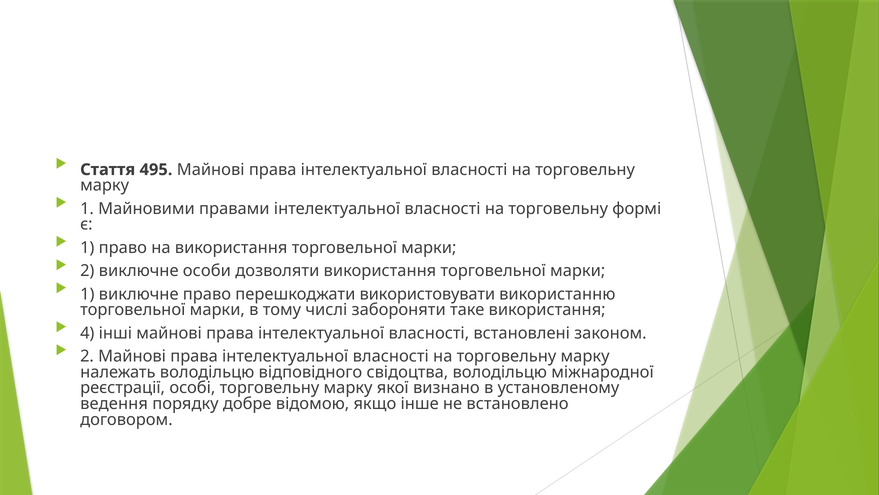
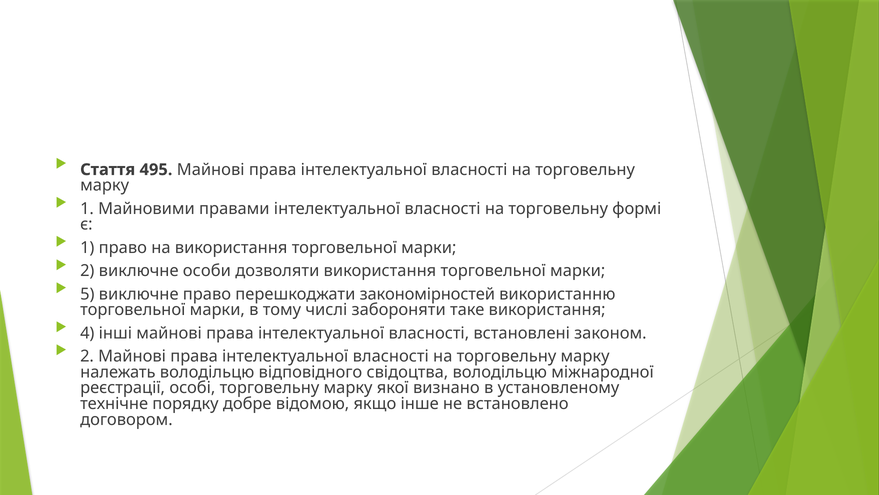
1 at (87, 294): 1 -> 5
використовувати: використовувати -> закономірностей
ведення: ведення -> технічне
